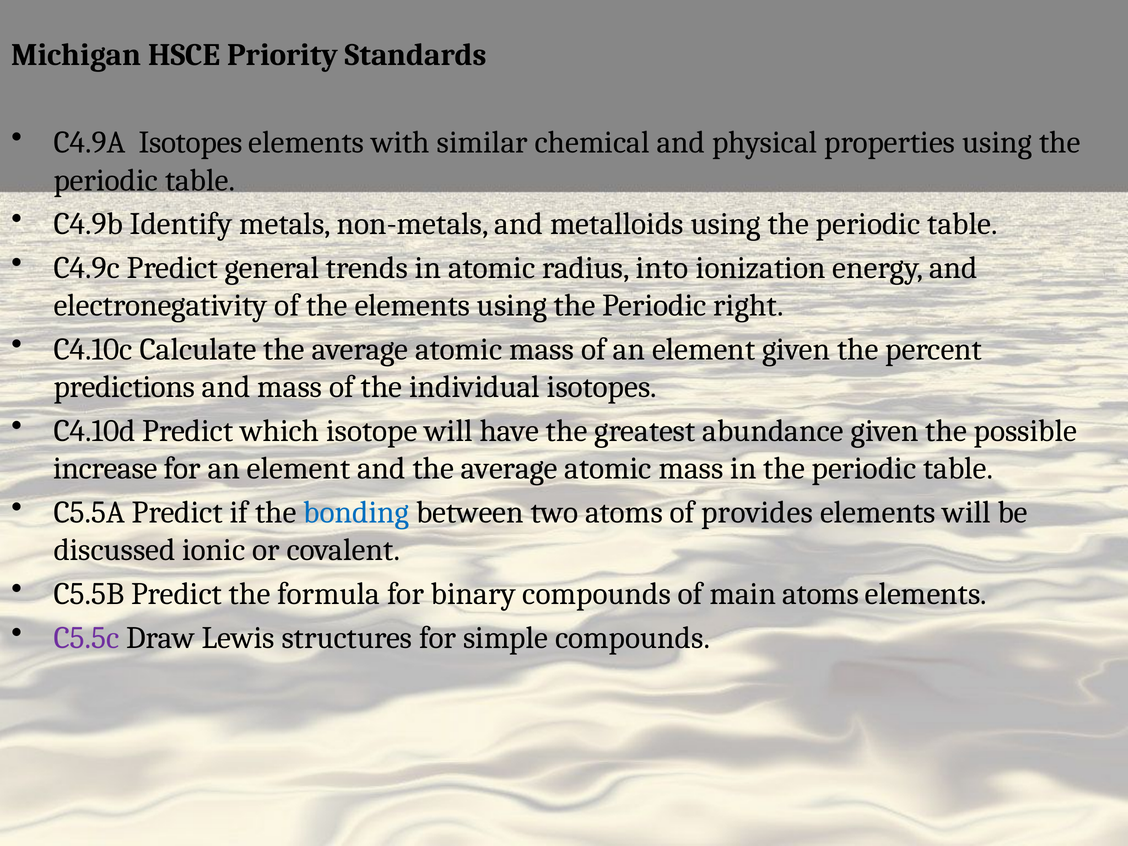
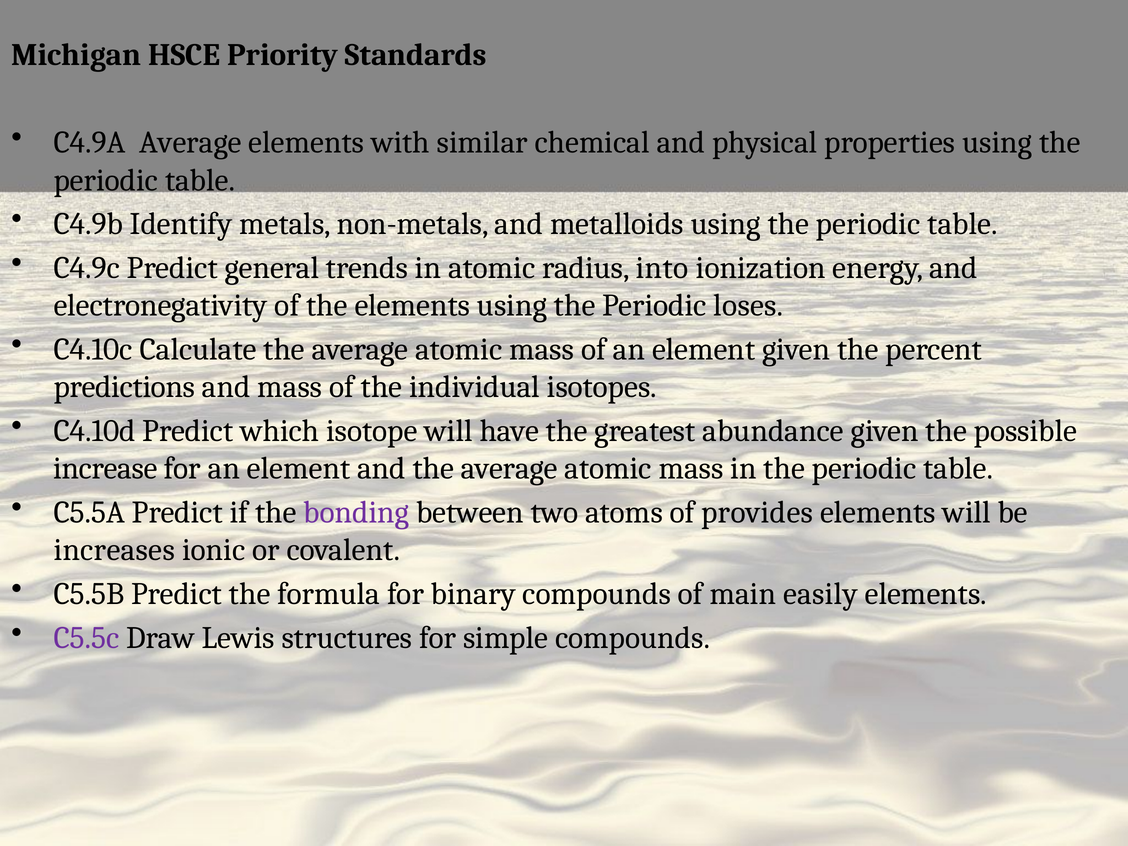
C4.9A Isotopes: Isotopes -> Average
right: right -> loses
bonding colour: blue -> purple
discussed: discussed -> increases
main atoms: atoms -> easily
